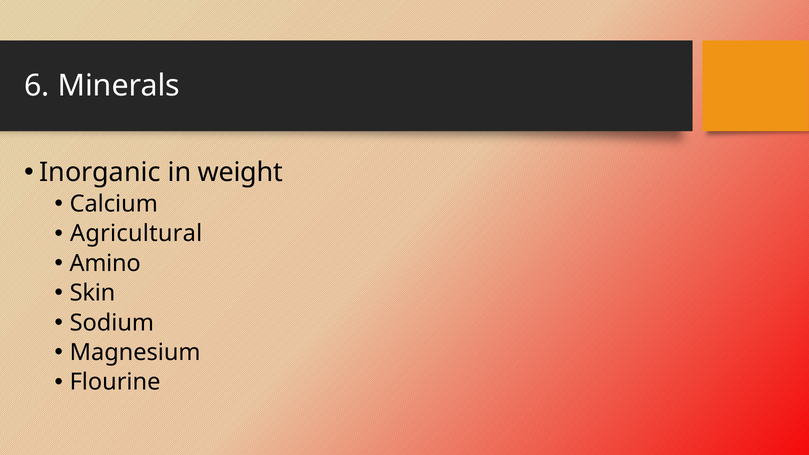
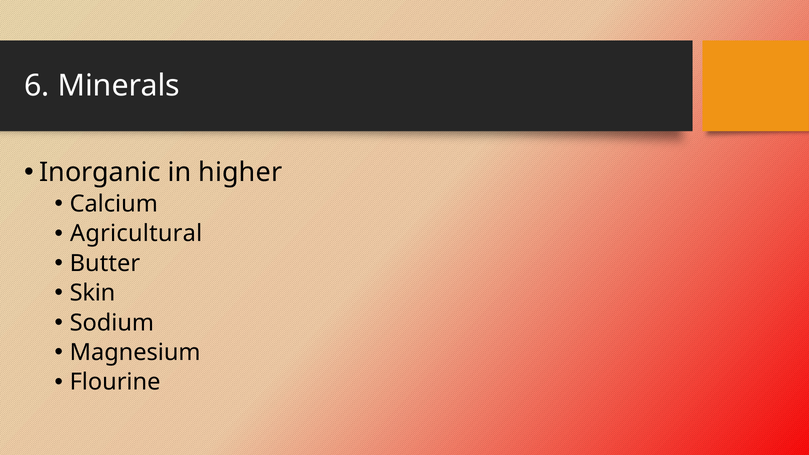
weight: weight -> higher
Amino: Amino -> Butter
